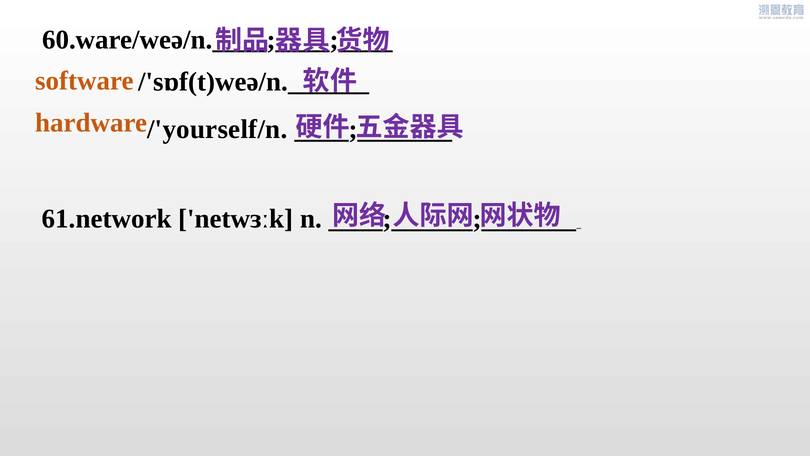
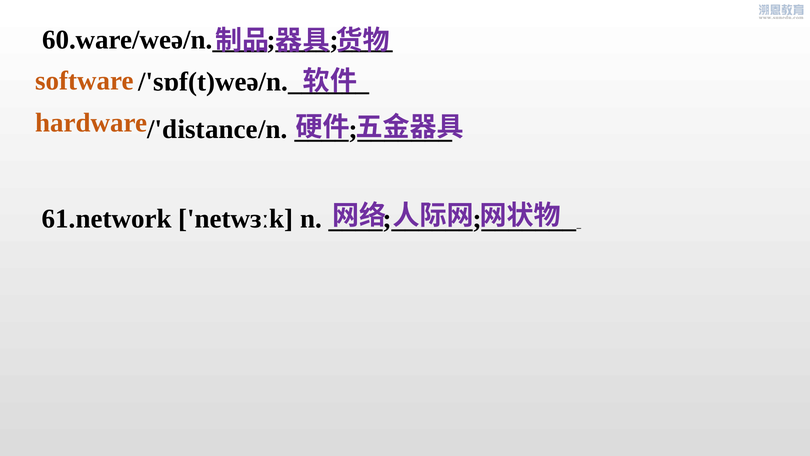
/'yourself/n: /'yourself/n -> /'distance/n
